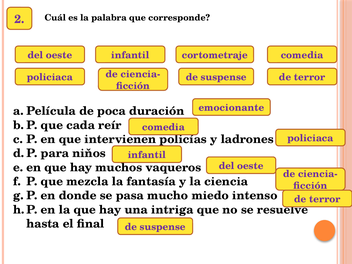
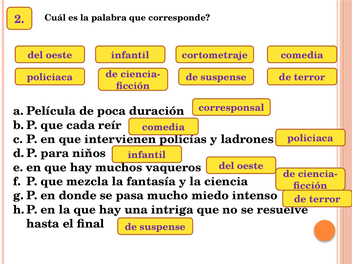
emocionante: emocionante -> corresponsal
